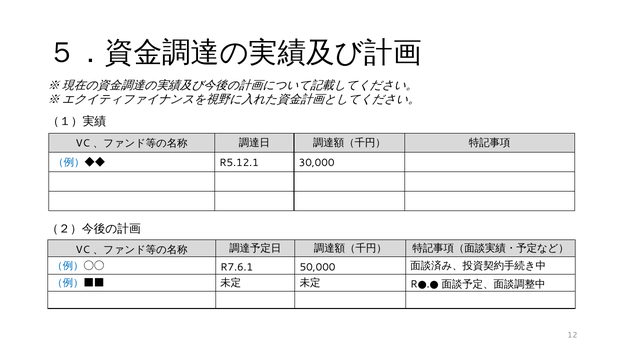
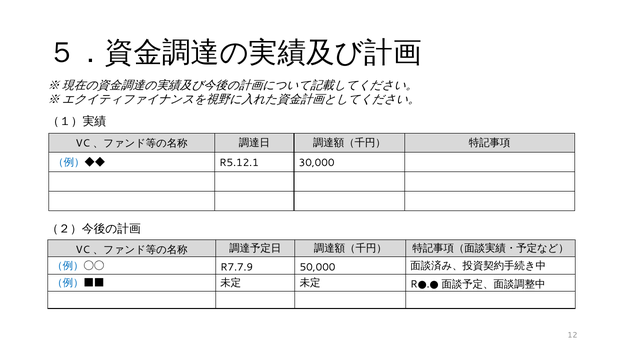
R7.6.1: R7.6.1 -> R7.7.9
